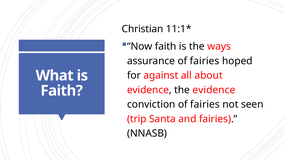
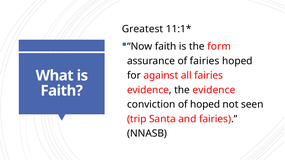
Christian: Christian -> Greatest
ways: ways -> form
all about: about -> fairies
conviction of fairies: fairies -> hoped
